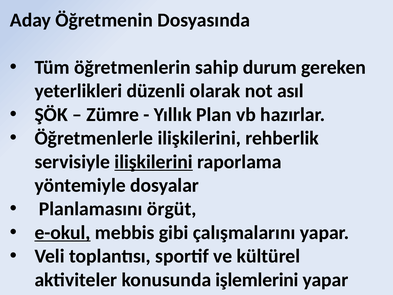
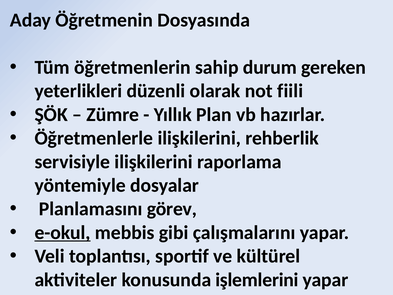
asıl: asıl -> fiili
ilişkilerini at (154, 162) underline: present -> none
örgüt: örgüt -> görev
